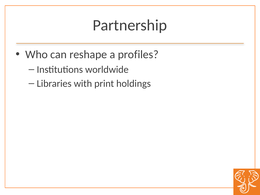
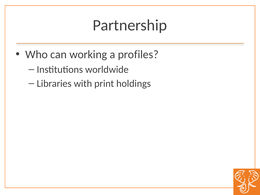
reshape: reshape -> working
